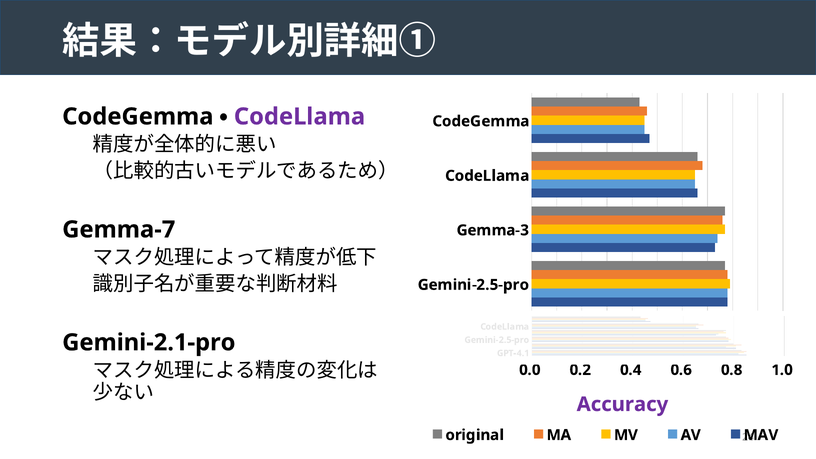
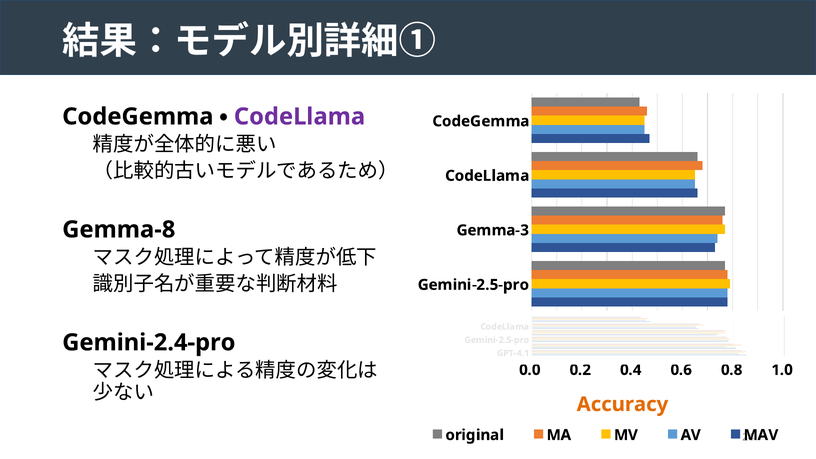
Gemma-7: Gemma-7 -> Gemma-8
Gemini-2.1-pro: Gemini-2.1-pro -> Gemini-2.4-pro
Accuracy colour: purple -> orange
